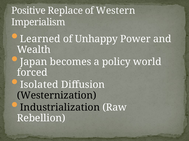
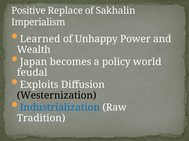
Western: Western -> Sakhalin
forced: forced -> feudal
Isolated: Isolated -> Exploits
Industrialization colour: black -> blue
Rebellion: Rebellion -> Tradition
